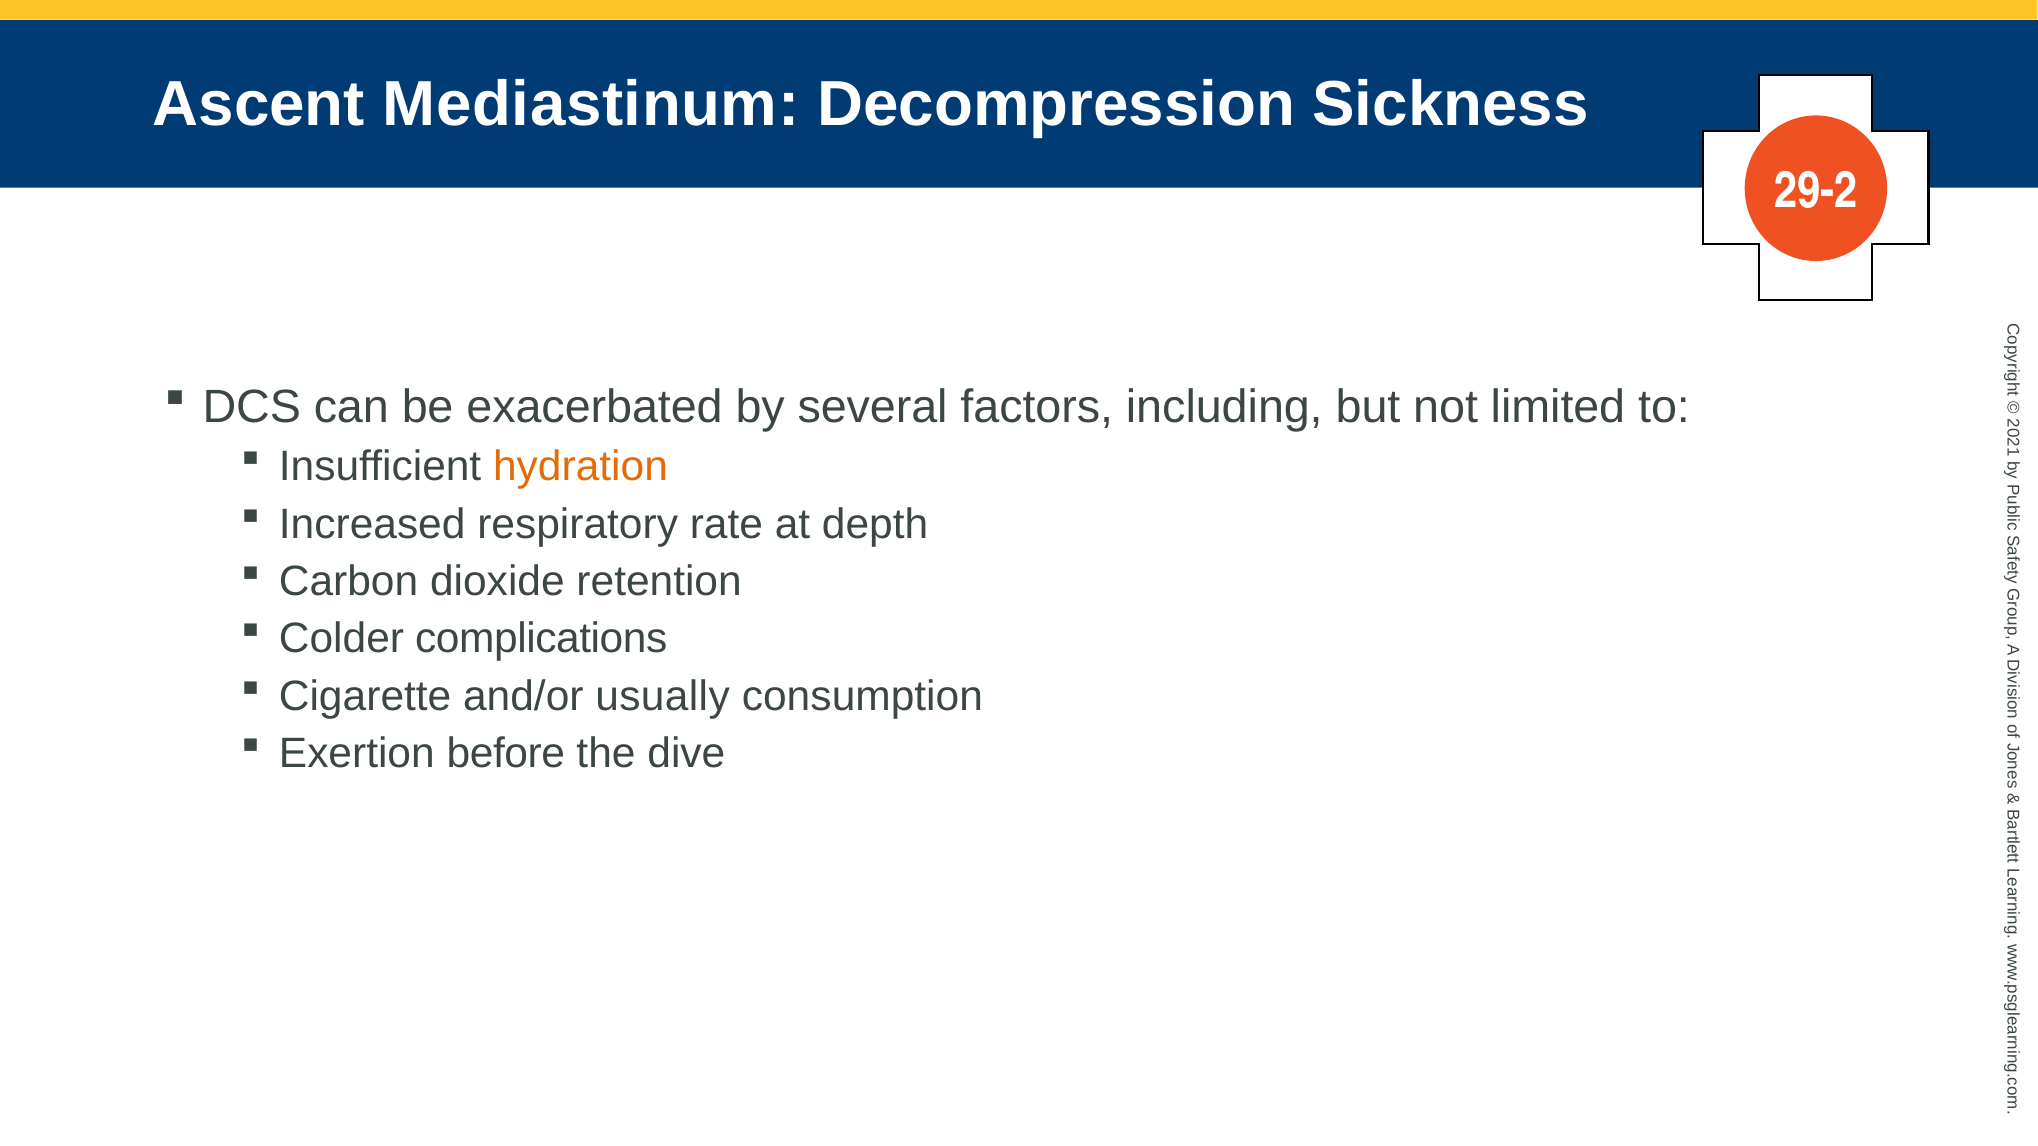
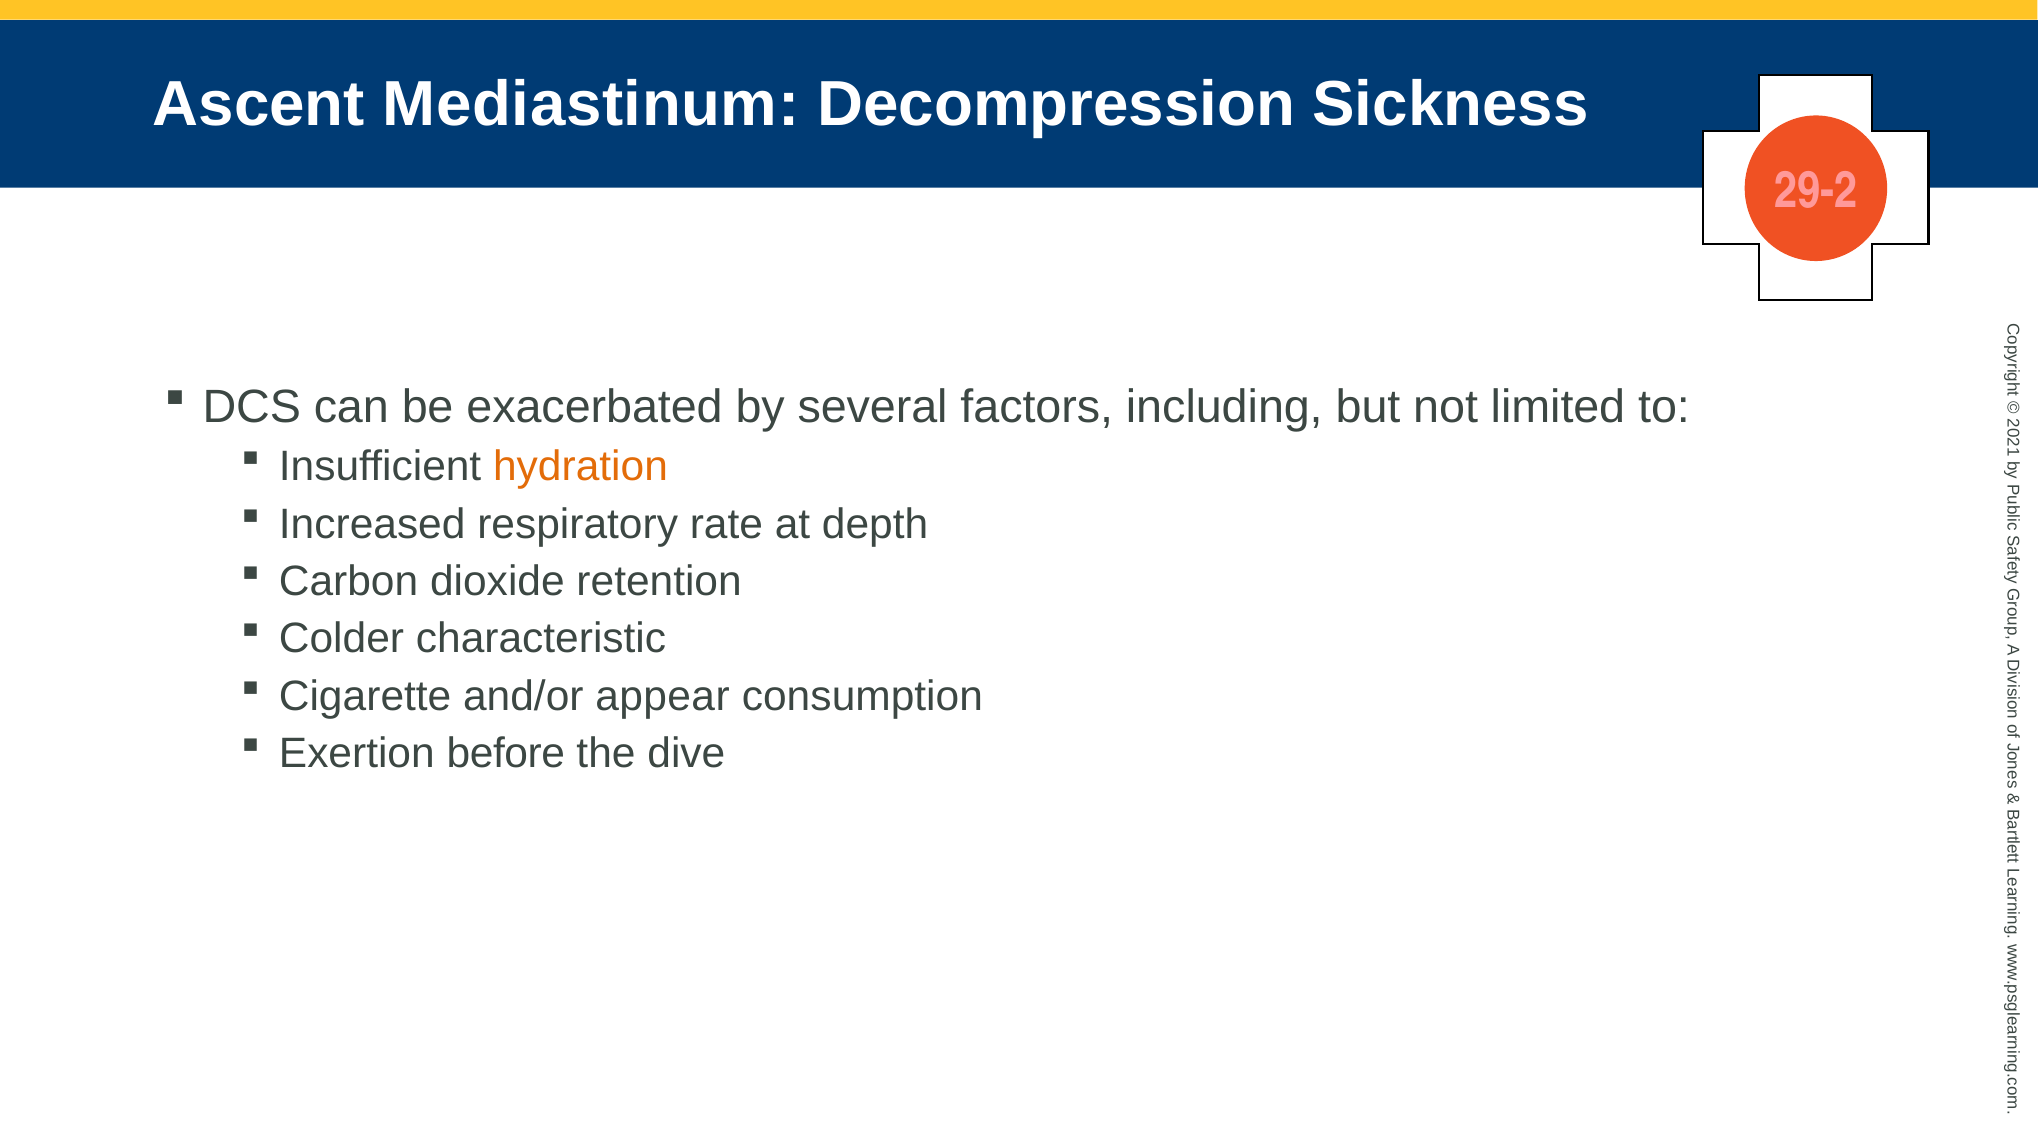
29-2 colour: white -> pink
complications: complications -> characteristic
usually: usually -> appear
